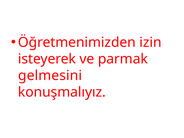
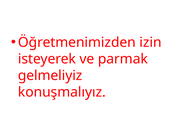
gelmesini: gelmesini -> gelmeliyiz
